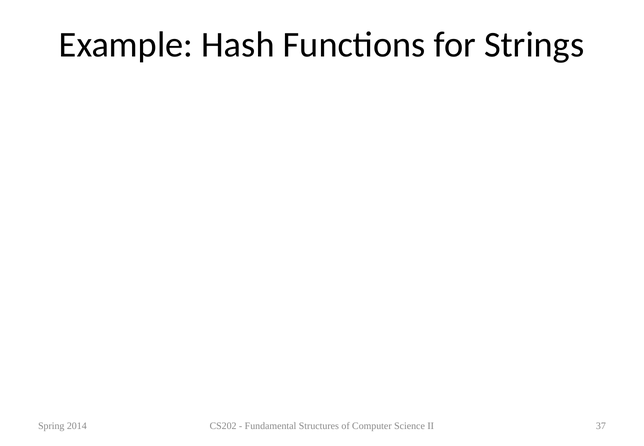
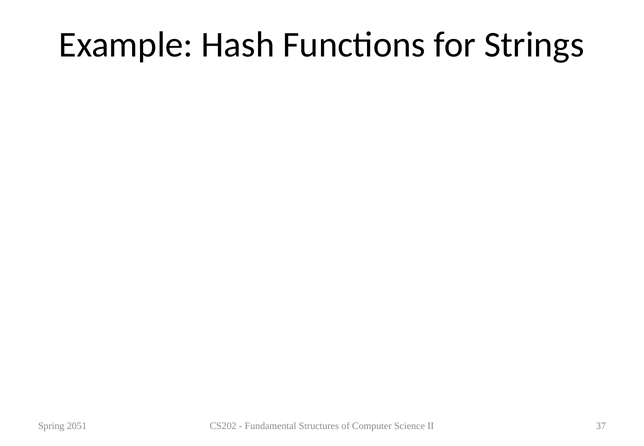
2014: 2014 -> 2051
